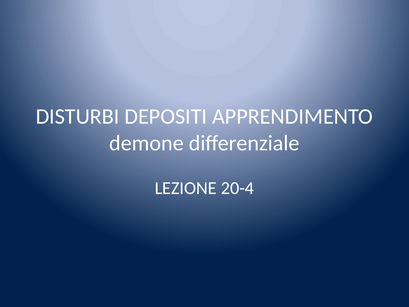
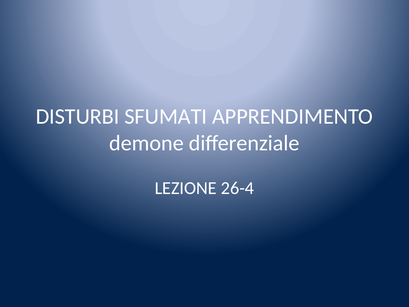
DEPOSITI: DEPOSITI -> SFUMATI
20-4: 20-4 -> 26-4
